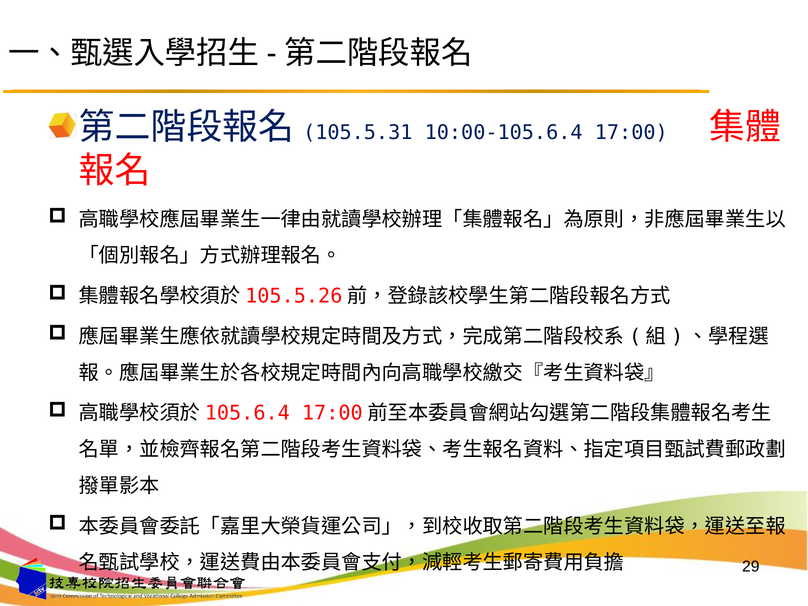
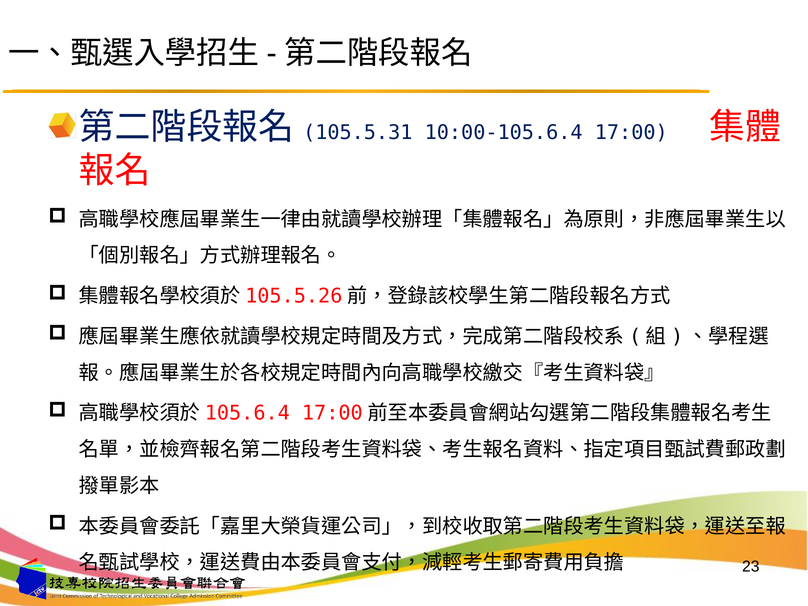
29: 29 -> 23
